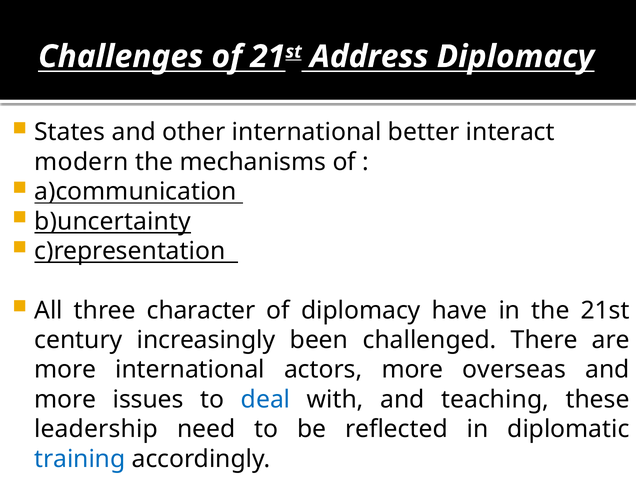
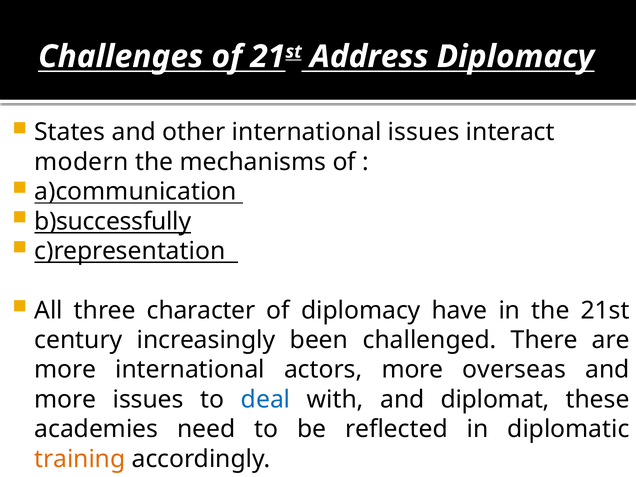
international better: better -> issues
b)uncertainty: b)uncertainty -> b)successfully
teaching: teaching -> diplomat
leadership: leadership -> academies
training colour: blue -> orange
